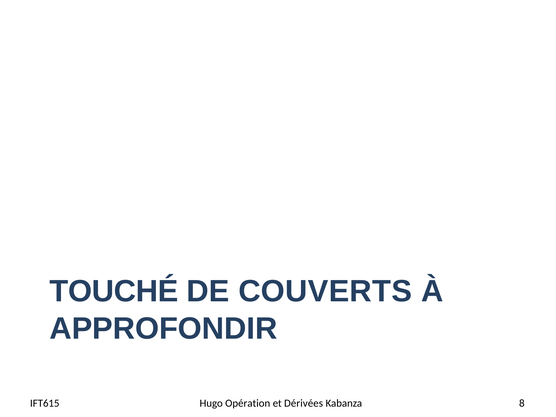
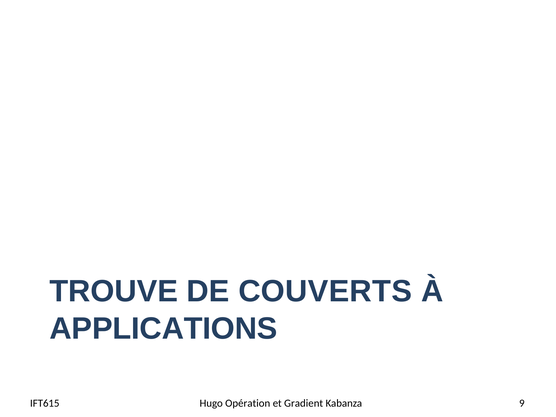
TOUCHÉ: TOUCHÉ -> TROUVE
APPROFONDIR: APPROFONDIR -> APPLICATIONS
Dérivées: Dérivées -> Gradient
8: 8 -> 9
